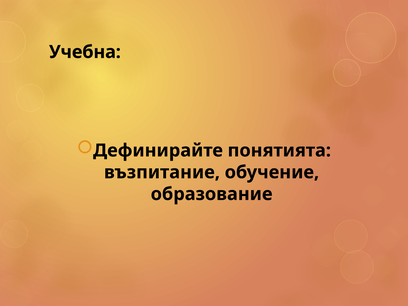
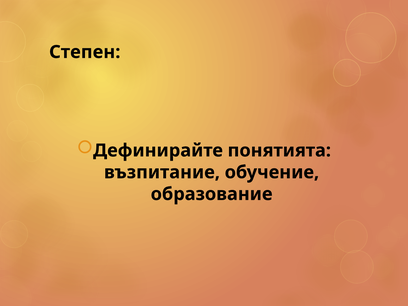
Учебна: Учебна -> Степен
